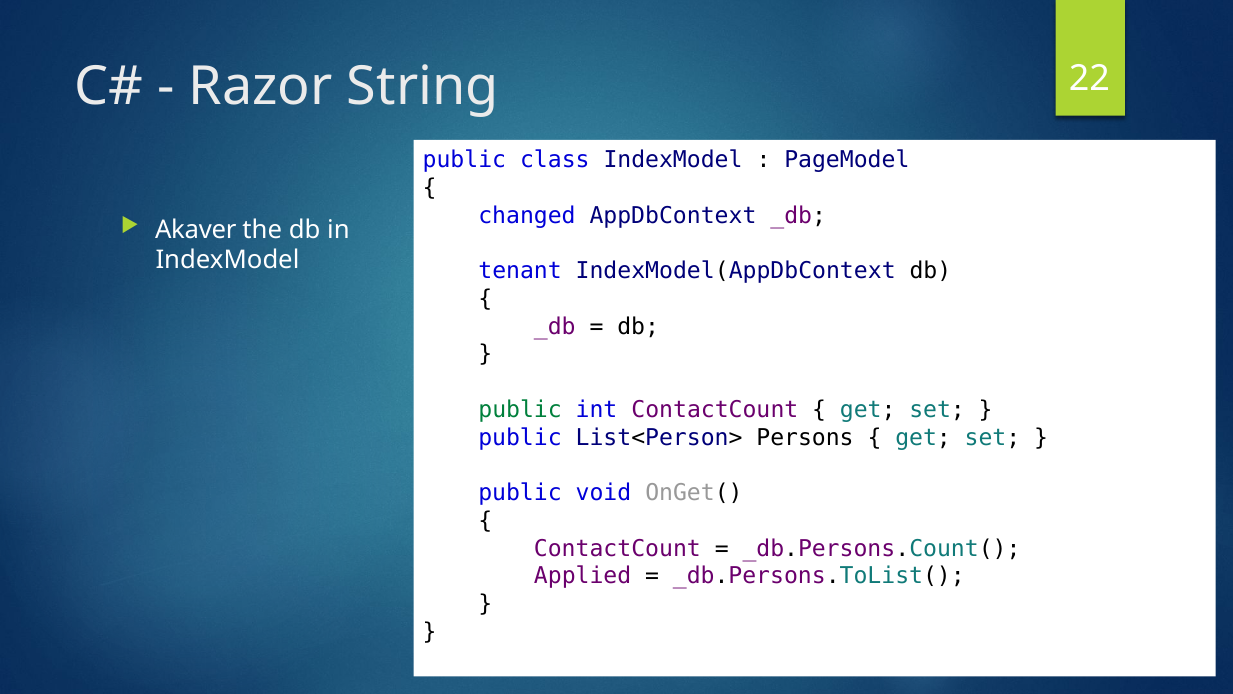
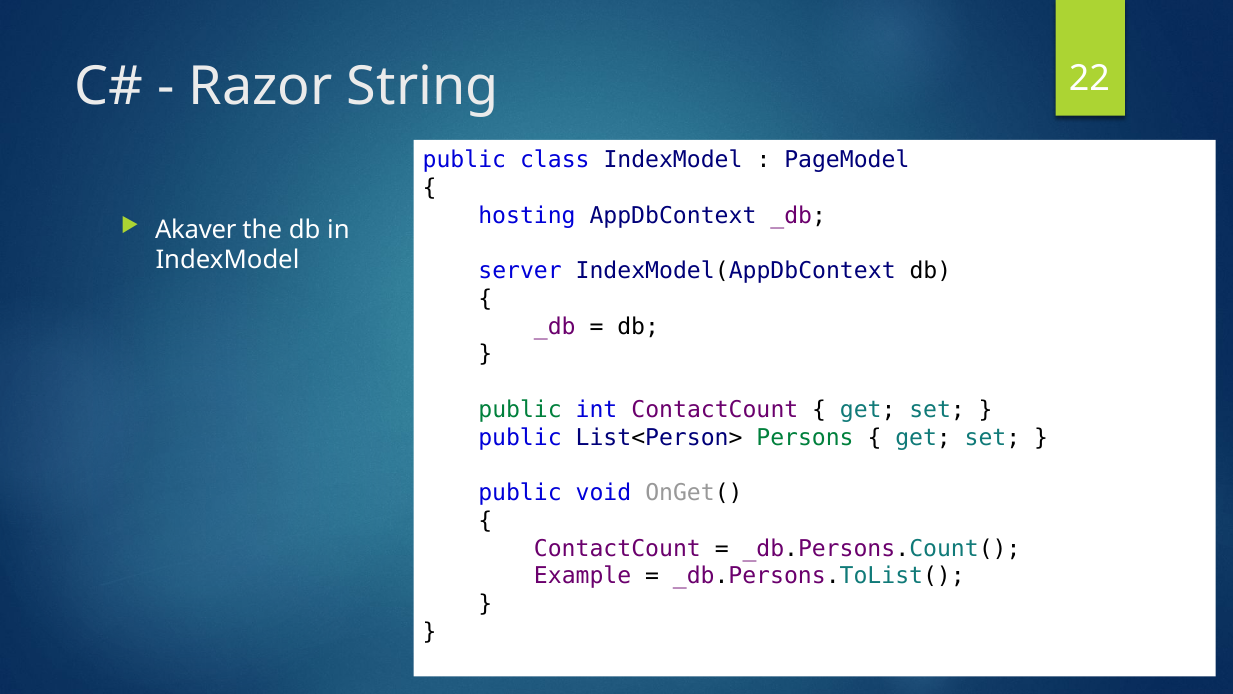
changed: changed -> hosting
tenant: tenant -> server
Persons colour: black -> green
Applied: Applied -> Example
